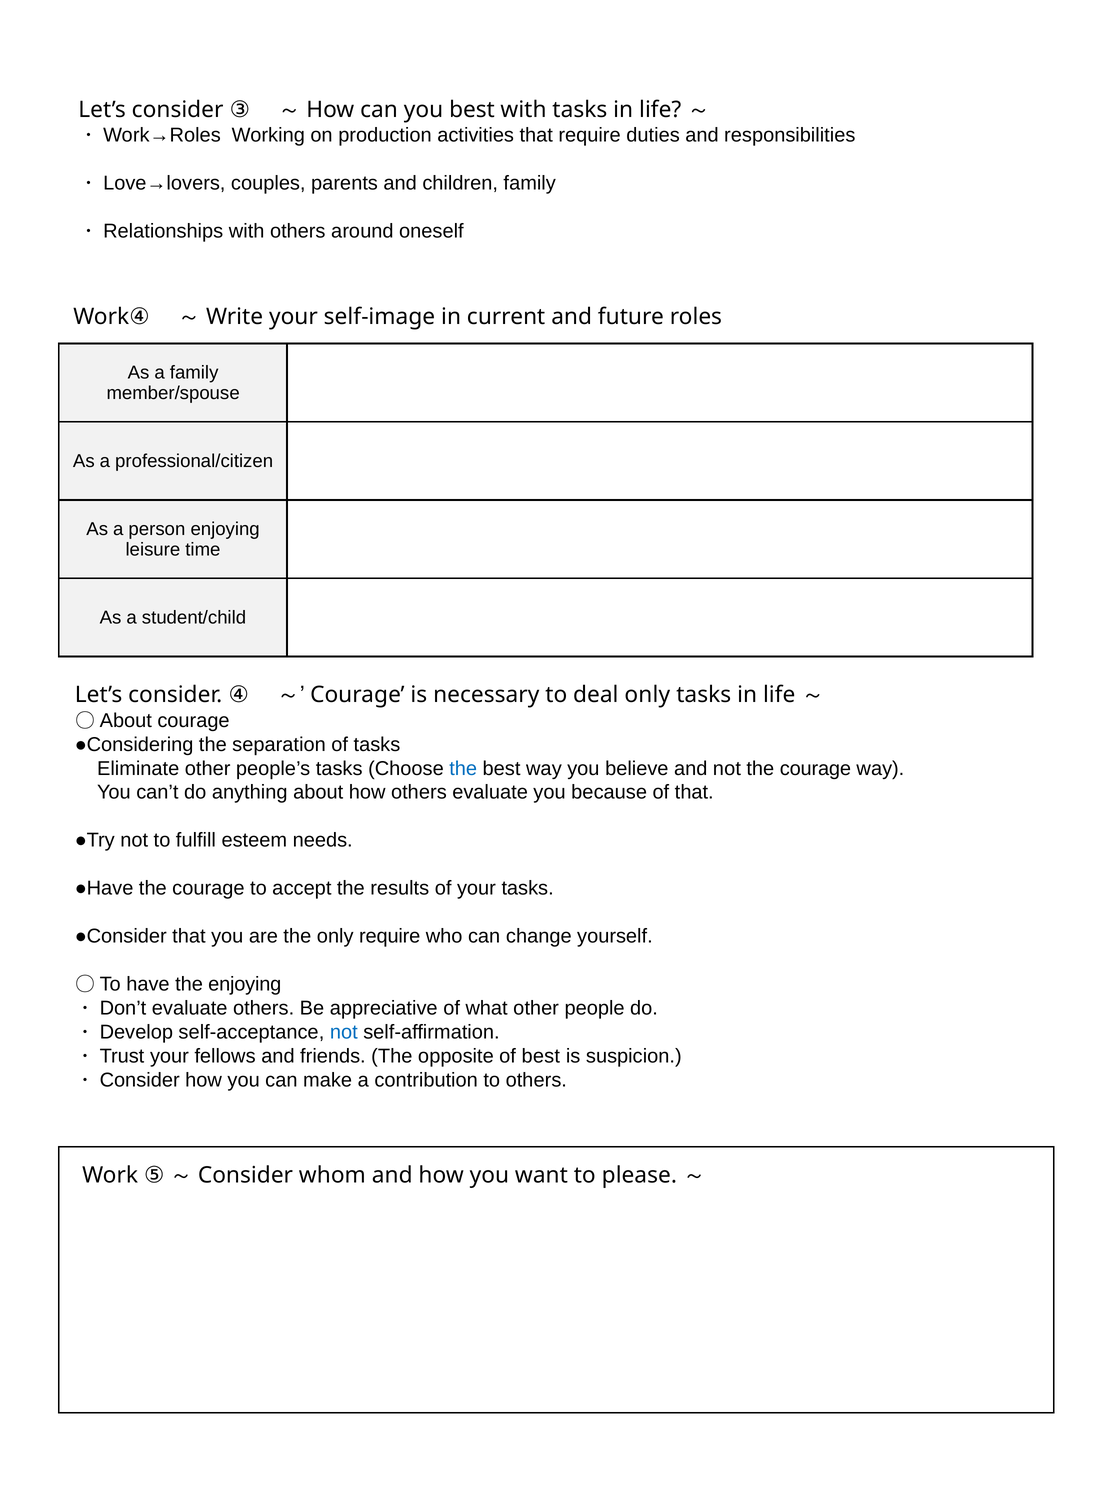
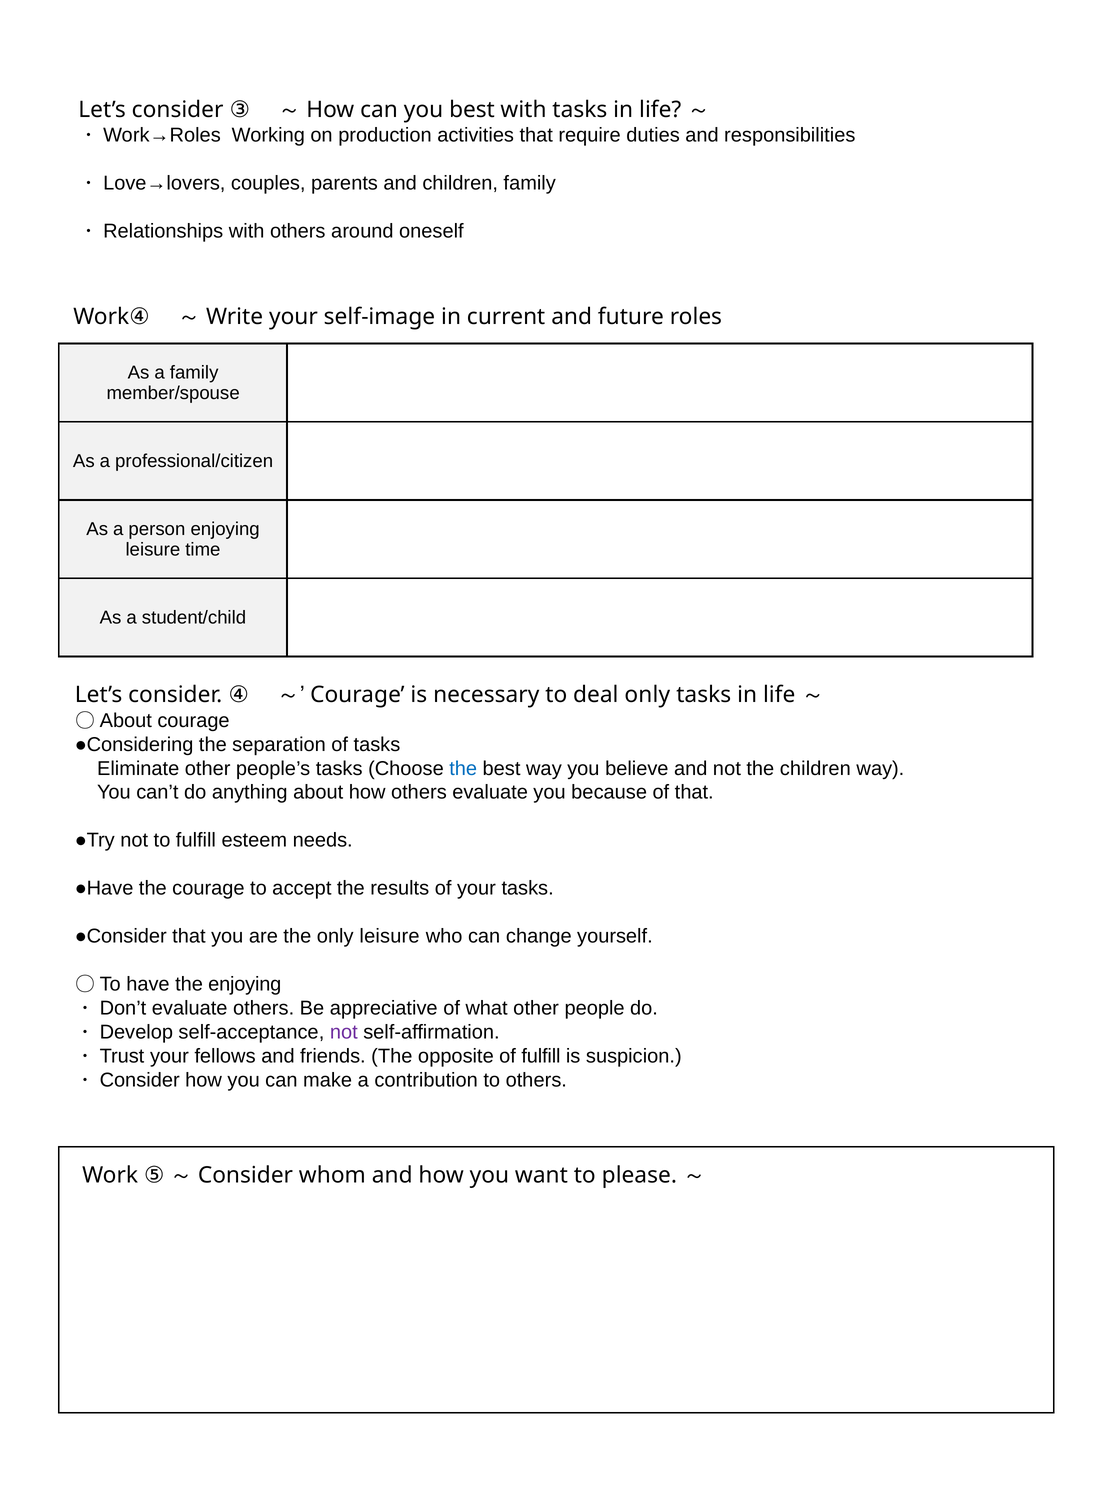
not the courage: courage -> children
only require: require -> leisure
not at (344, 1032) colour: blue -> purple
of best: best -> fulfill
